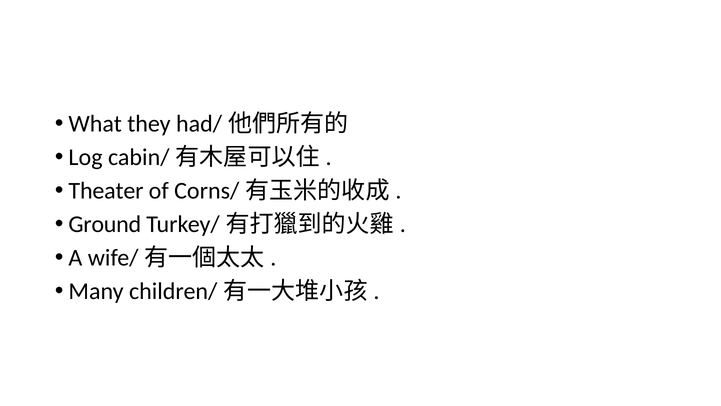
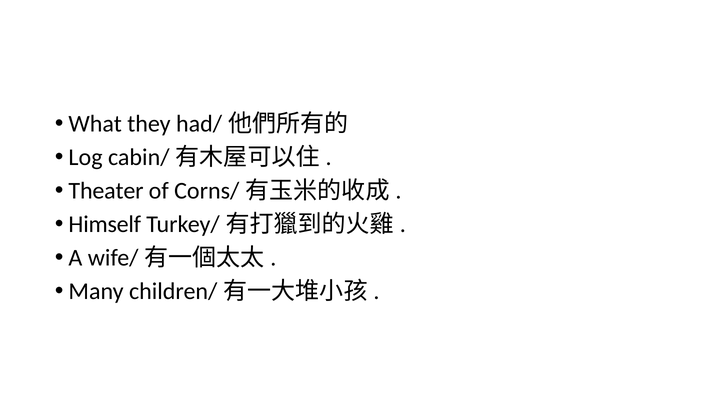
Ground: Ground -> Himself
